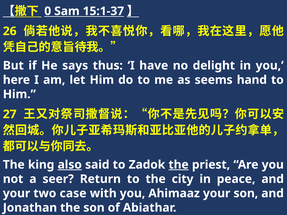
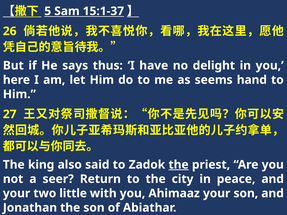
0: 0 -> 5
also underline: present -> none
case: case -> little
